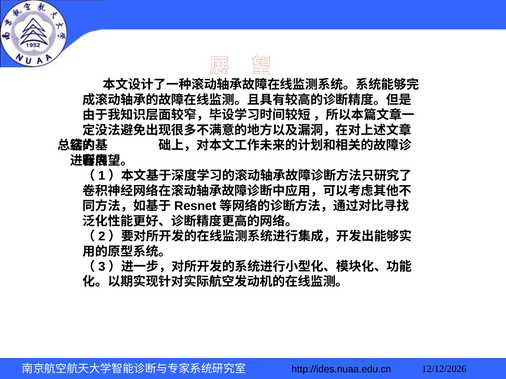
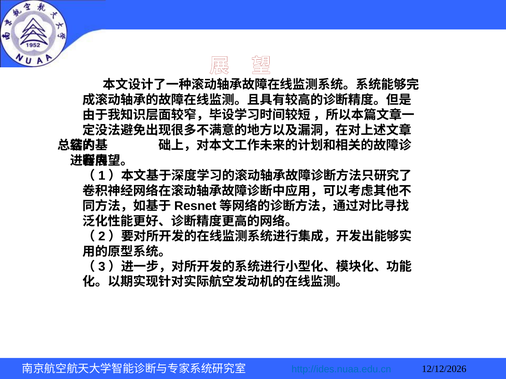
http://ides.nuaa.edu.cn colour: black -> blue
